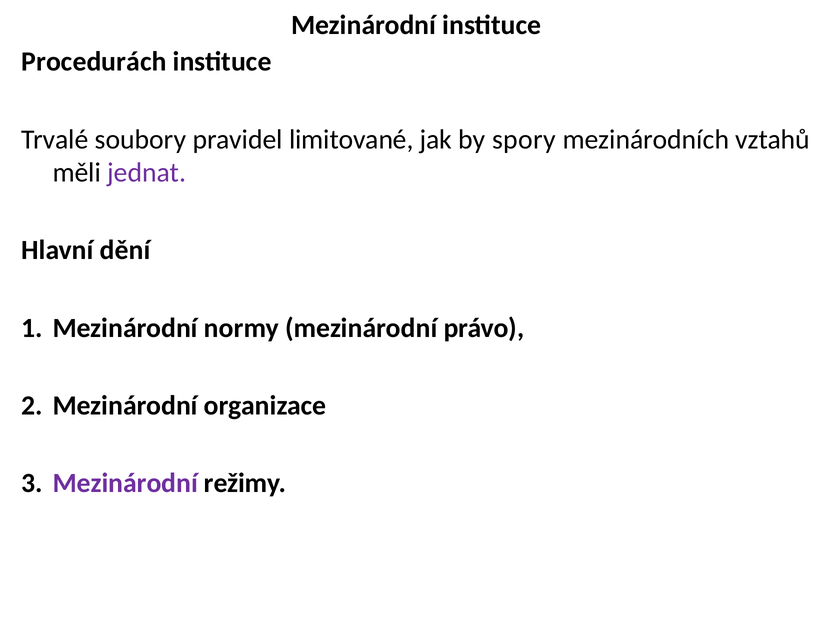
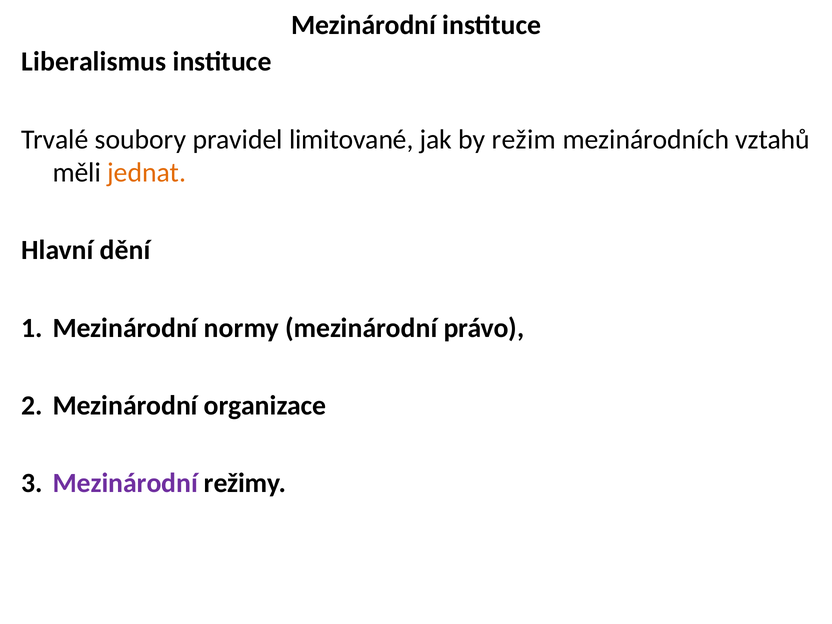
Procedurách: Procedurách -> Liberalismus
spory: spory -> režim
jednat colour: purple -> orange
